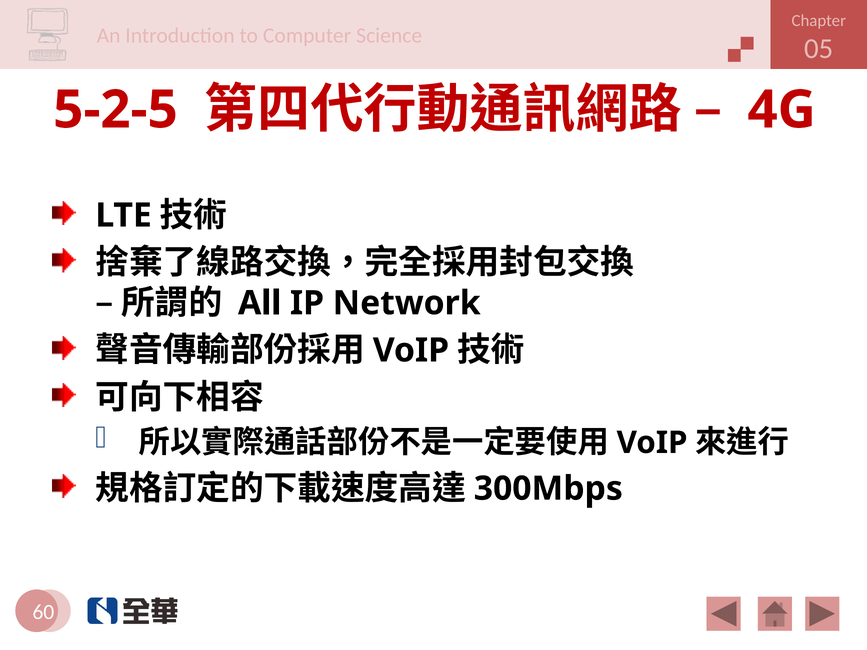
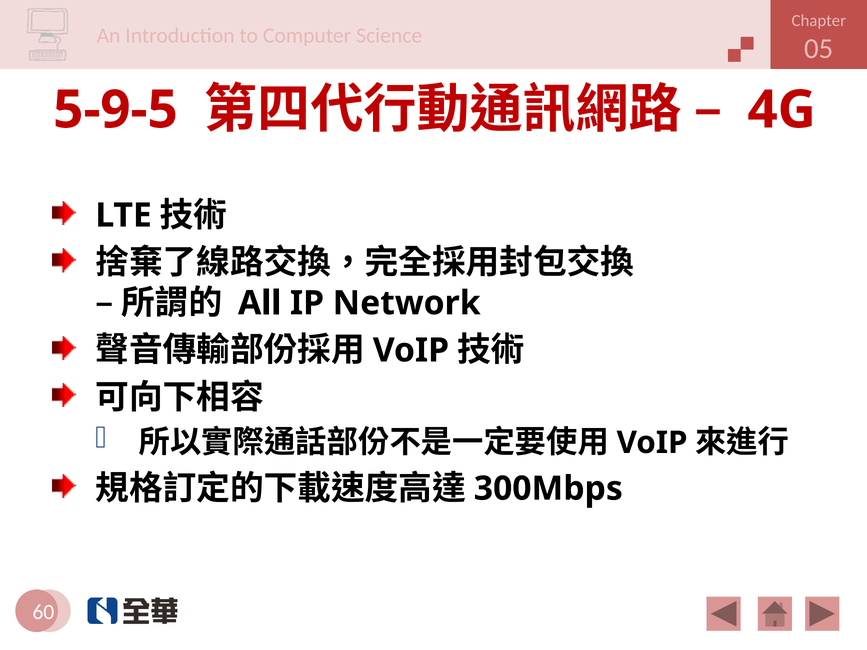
5-2-5: 5-2-5 -> 5-9-5
